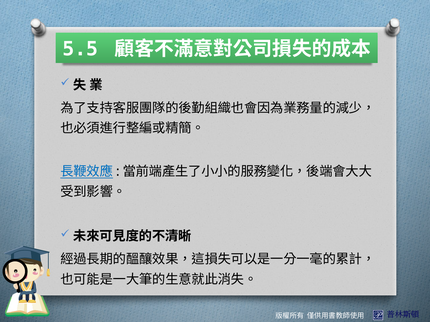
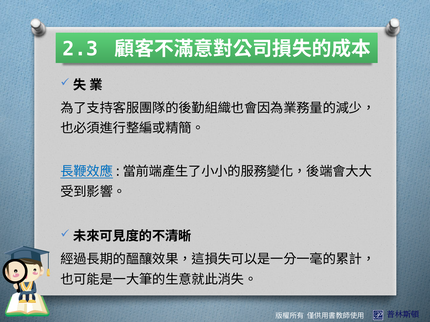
5.5: 5.5 -> 2.3
